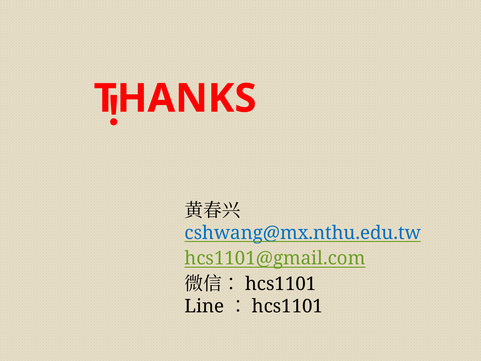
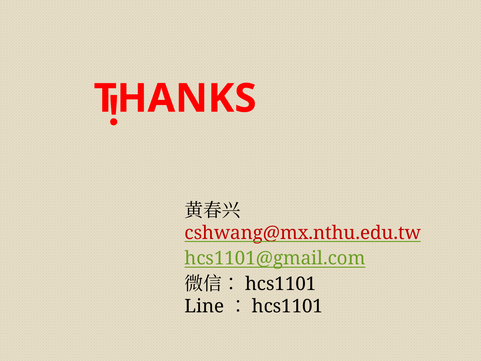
cshwang@mx.nthu.edu.tw colour: blue -> red
